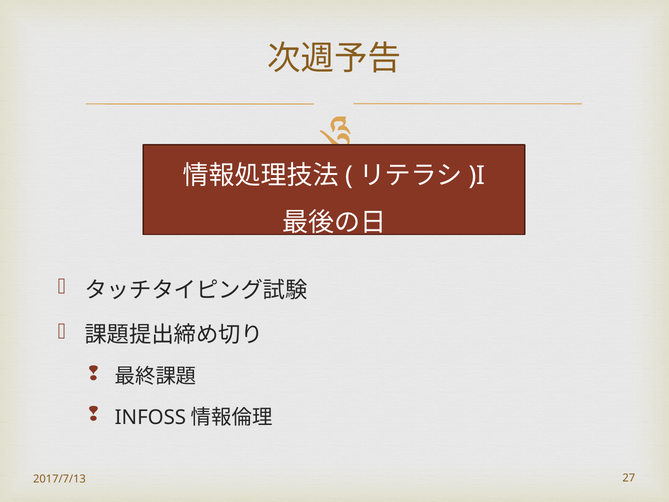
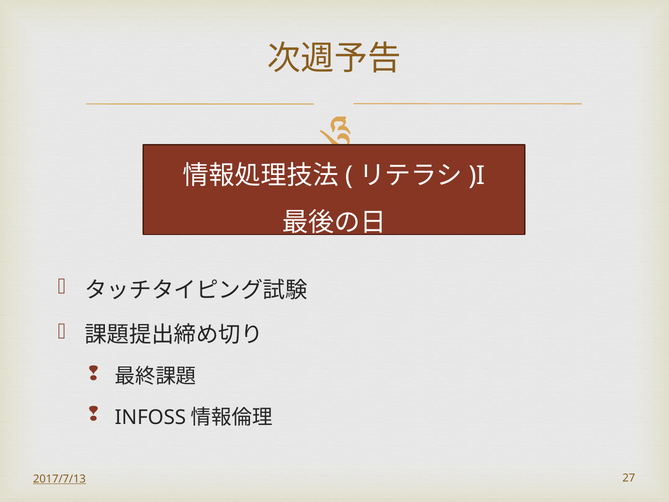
2017/7/13 underline: none -> present
